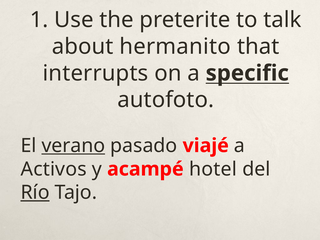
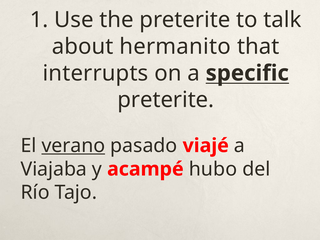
autofoto at (166, 100): autofoto -> preterite
Activos: Activos -> Viajaba
hotel: hotel -> hubo
Río underline: present -> none
